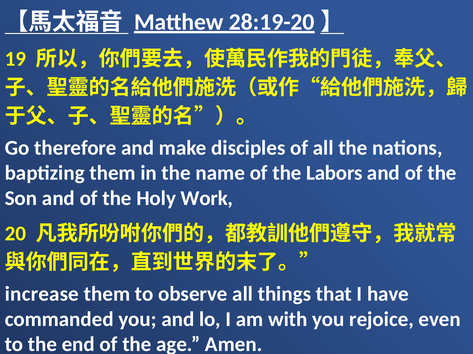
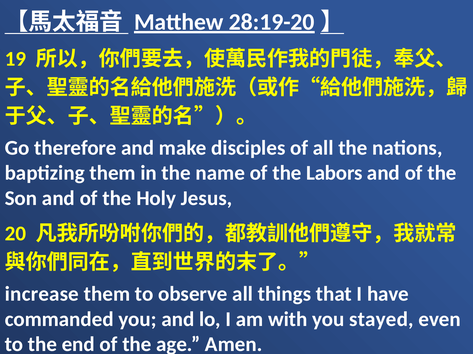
Work: Work -> Jesus
rejoice: rejoice -> stayed
